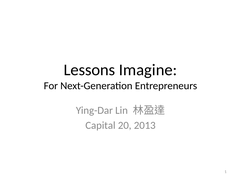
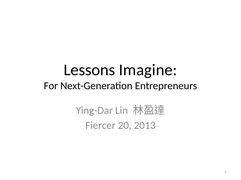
Capital: Capital -> Fiercer
